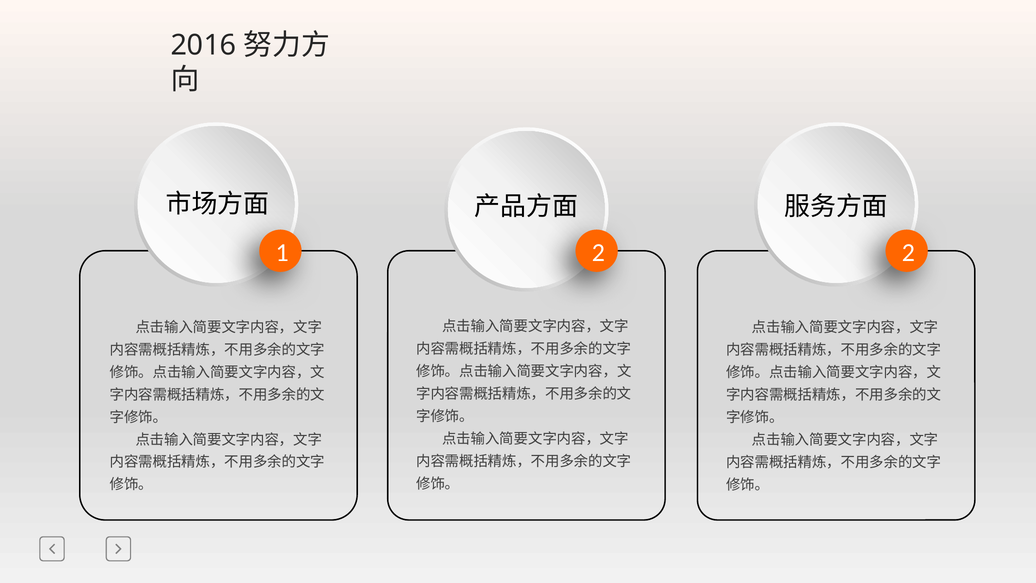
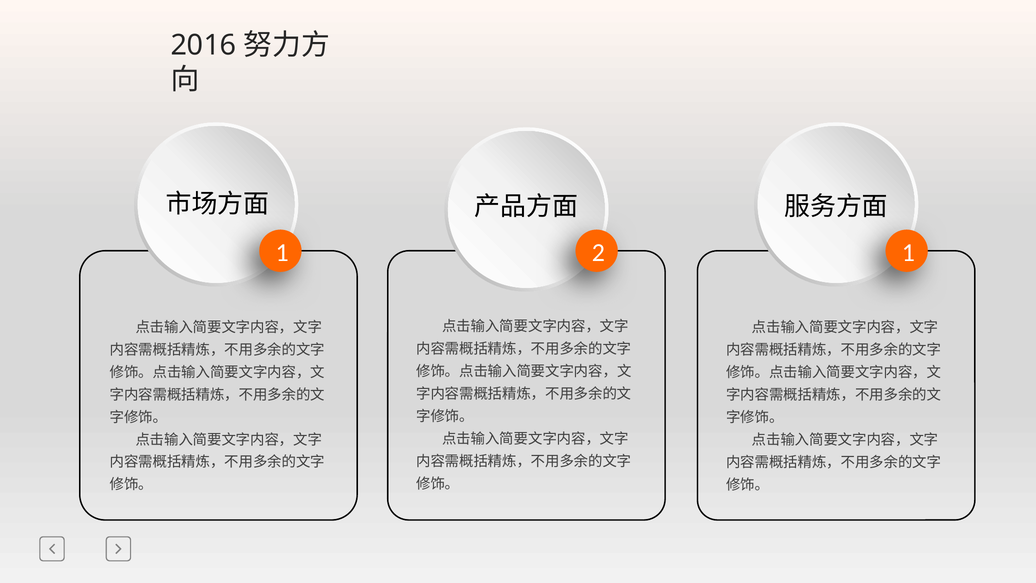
2 2: 2 -> 1
